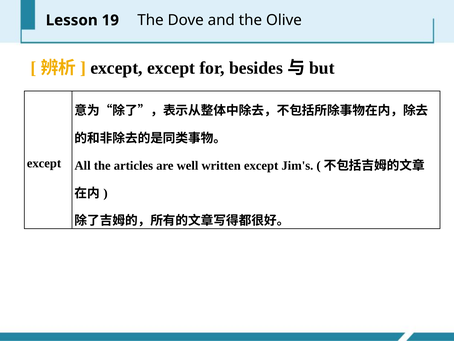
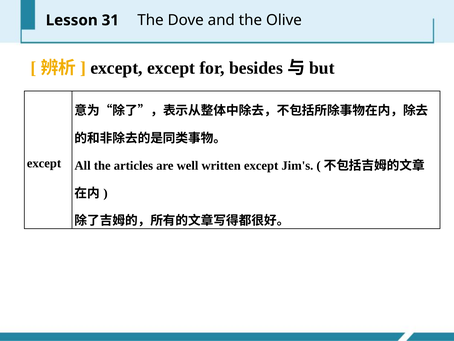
19: 19 -> 31
